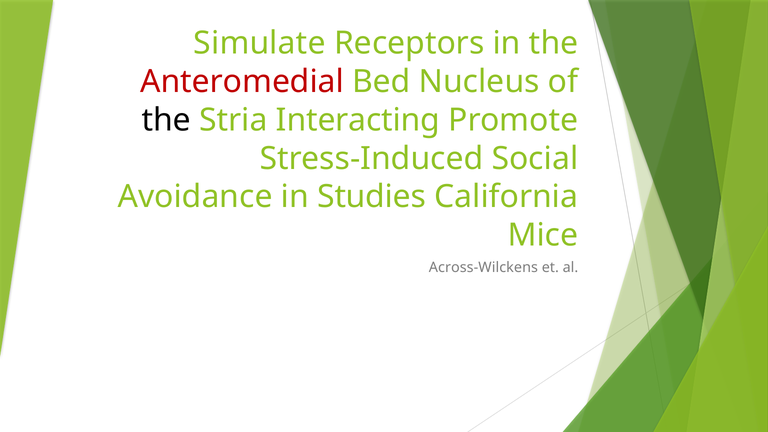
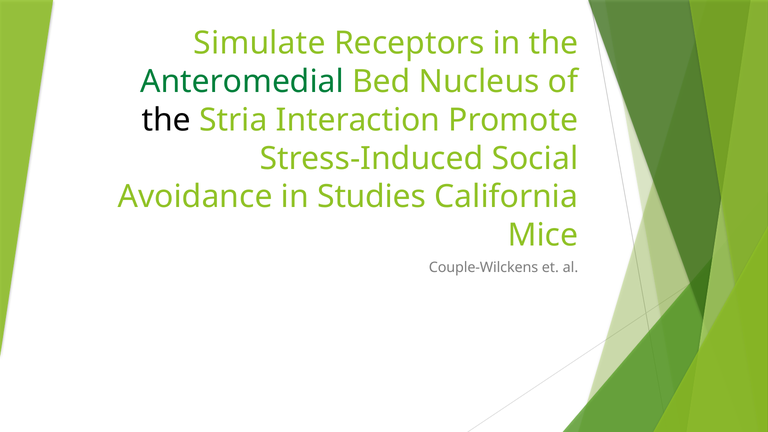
Anteromedial colour: red -> green
Interacting: Interacting -> Interaction
Across-Wilckens: Across-Wilckens -> Couple-Wilckens
